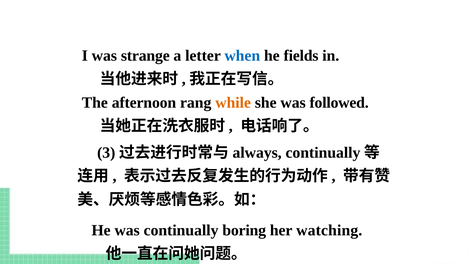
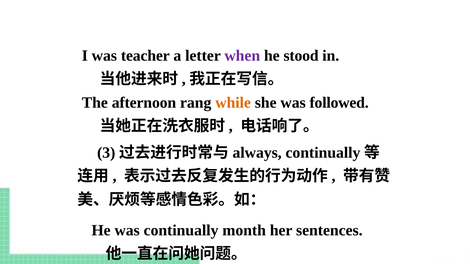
strange: strange -> teacher
when colour: blue -> purple
fields: fields -> stood
boring: boring -> month
watching: watching -> sentences
